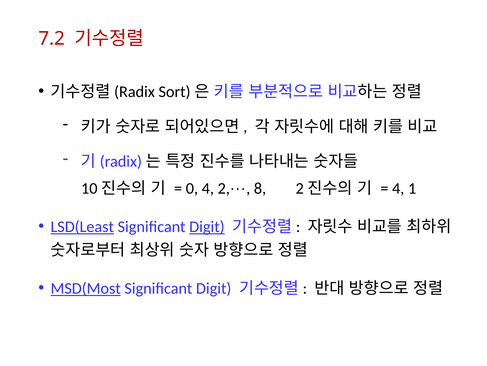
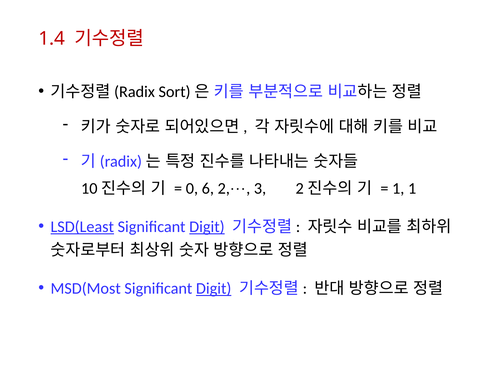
7.2: 7.2 -> 1.4
0 4: 4 -> 6
8: 8 -> 3
4 at (398, 188): 4 -> 1
MSD(Most underline: present -> none
Digit at (214, 288) underline: none -> present
